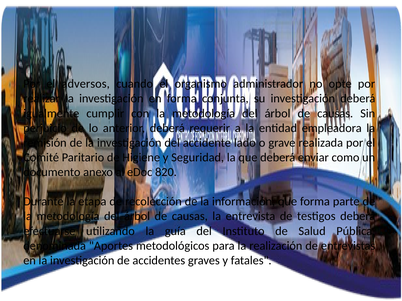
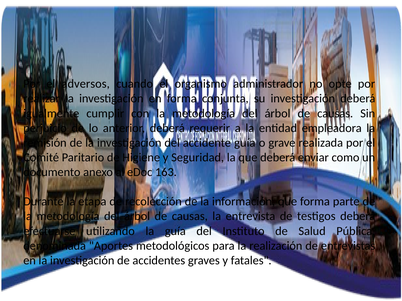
accidente lado: lado -> guía
820: 820 -> 163
